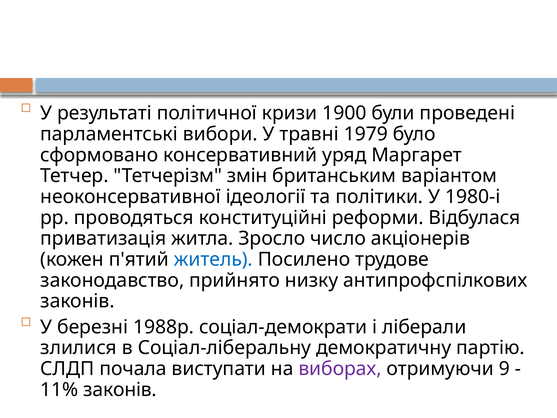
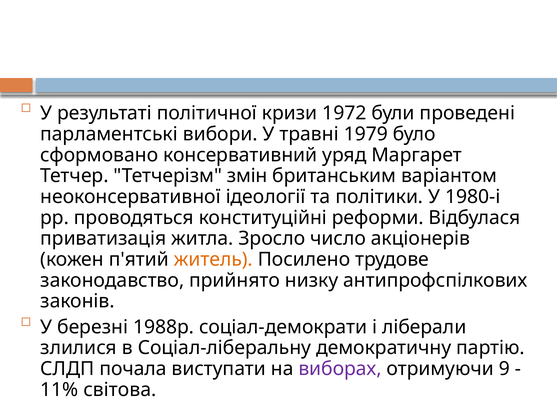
1900: 1900 -> 1972
житель colour: blue -> orange
11% законів: законів -> світова
